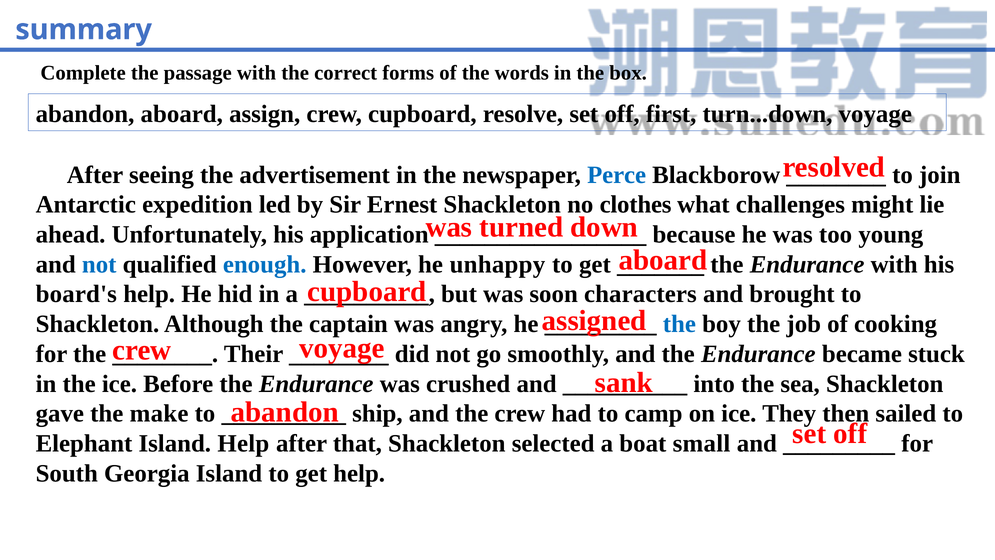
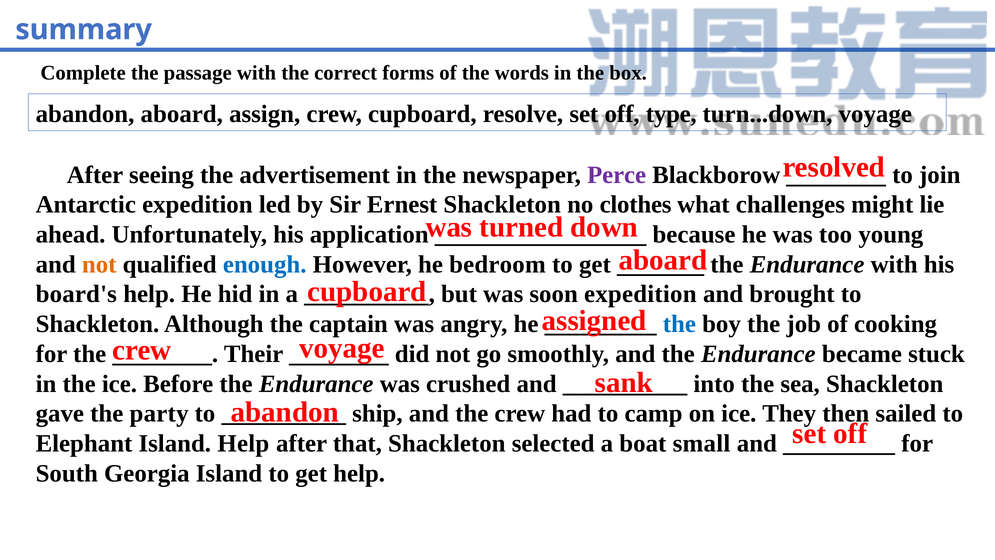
first: first -> type
Perce colour: blue -> purple
not at (99, 264) colour: blue -> orange
unhappy: unhappy -> bedroom
soon characters: characters -> expedition
make: make -> party
